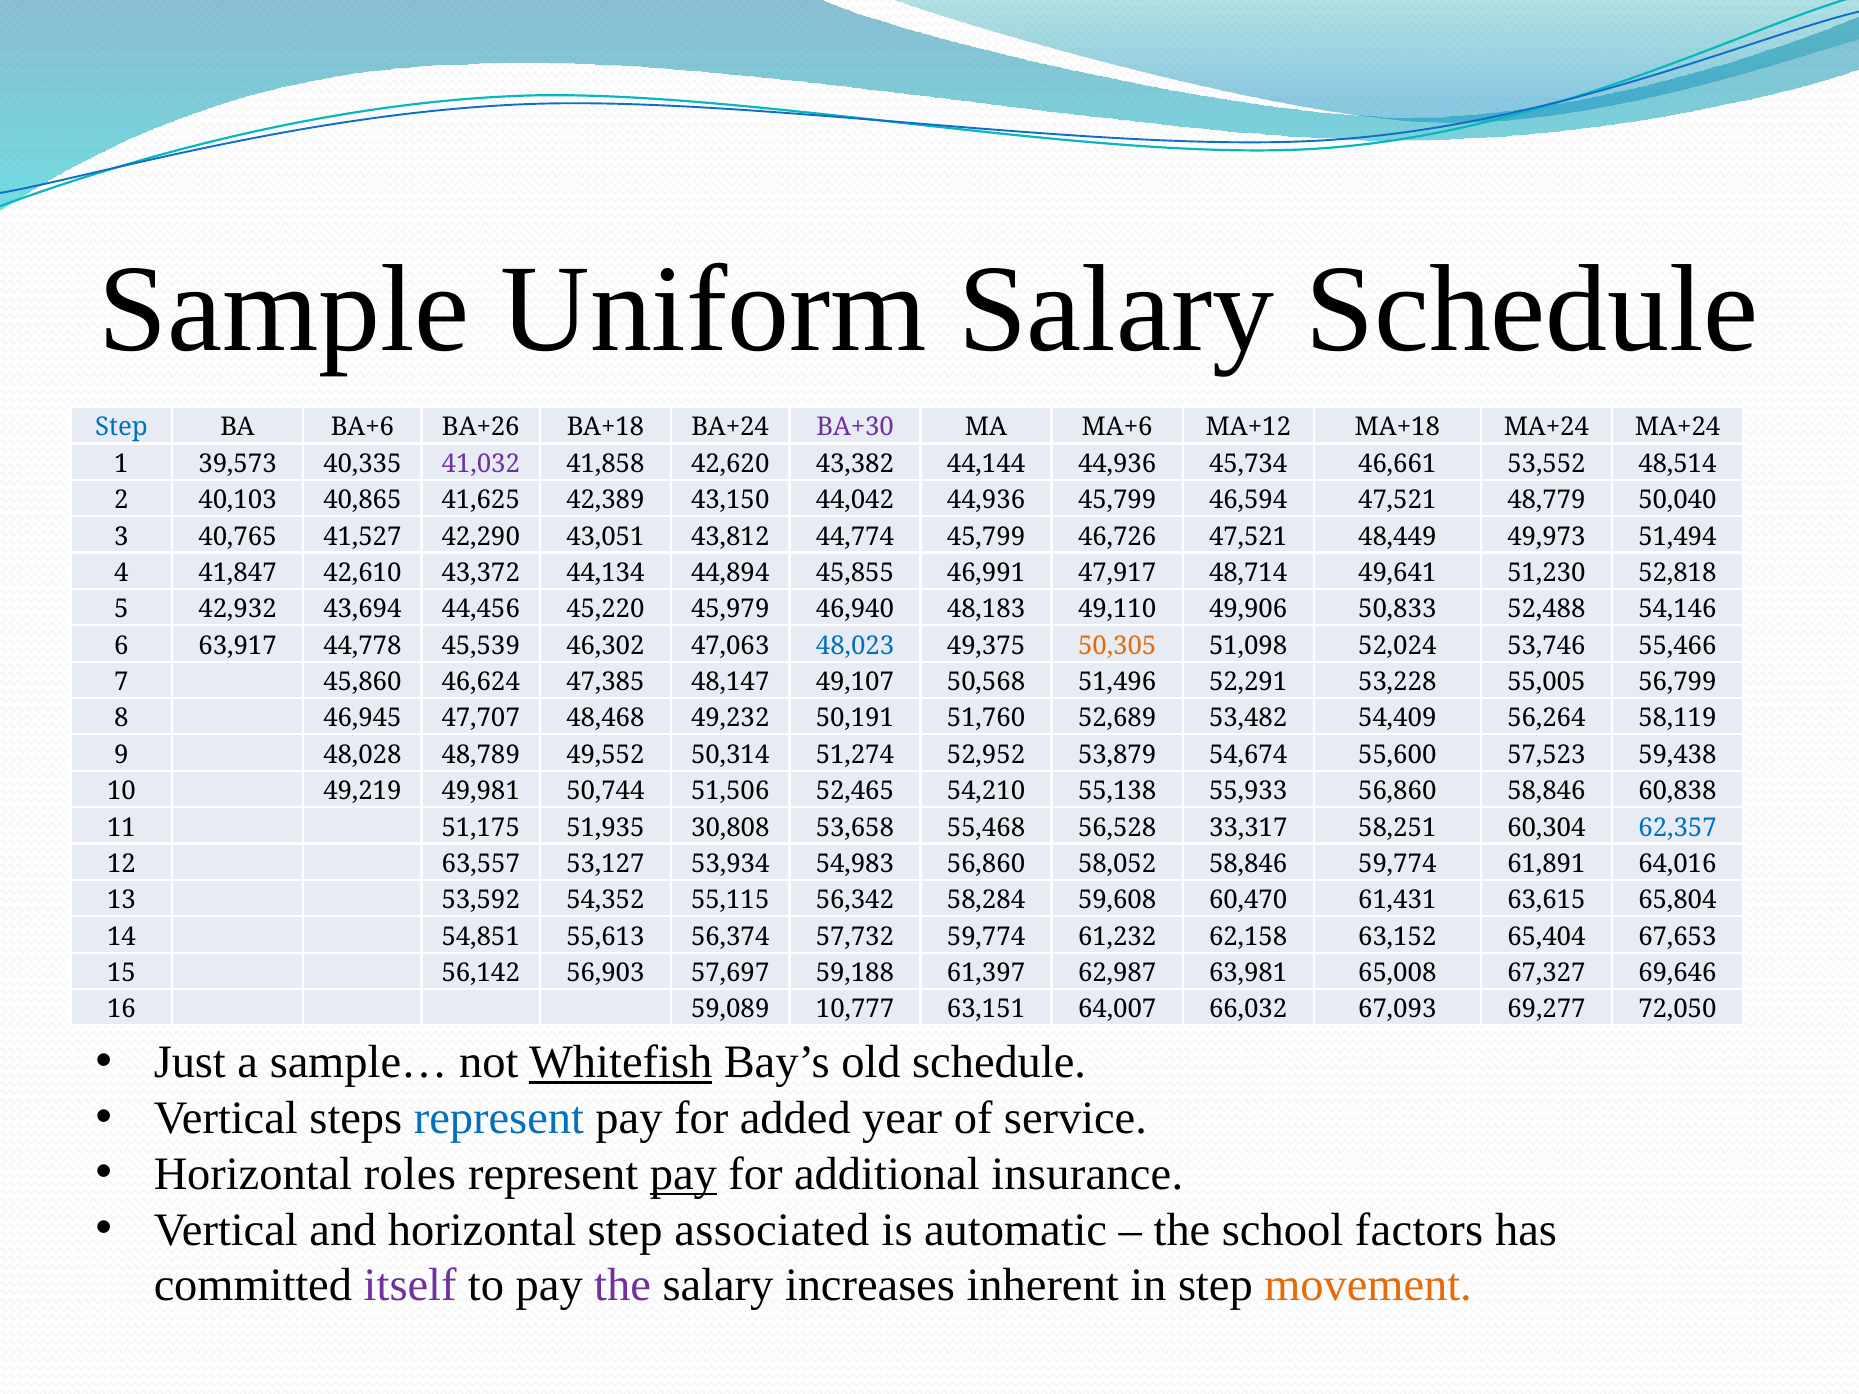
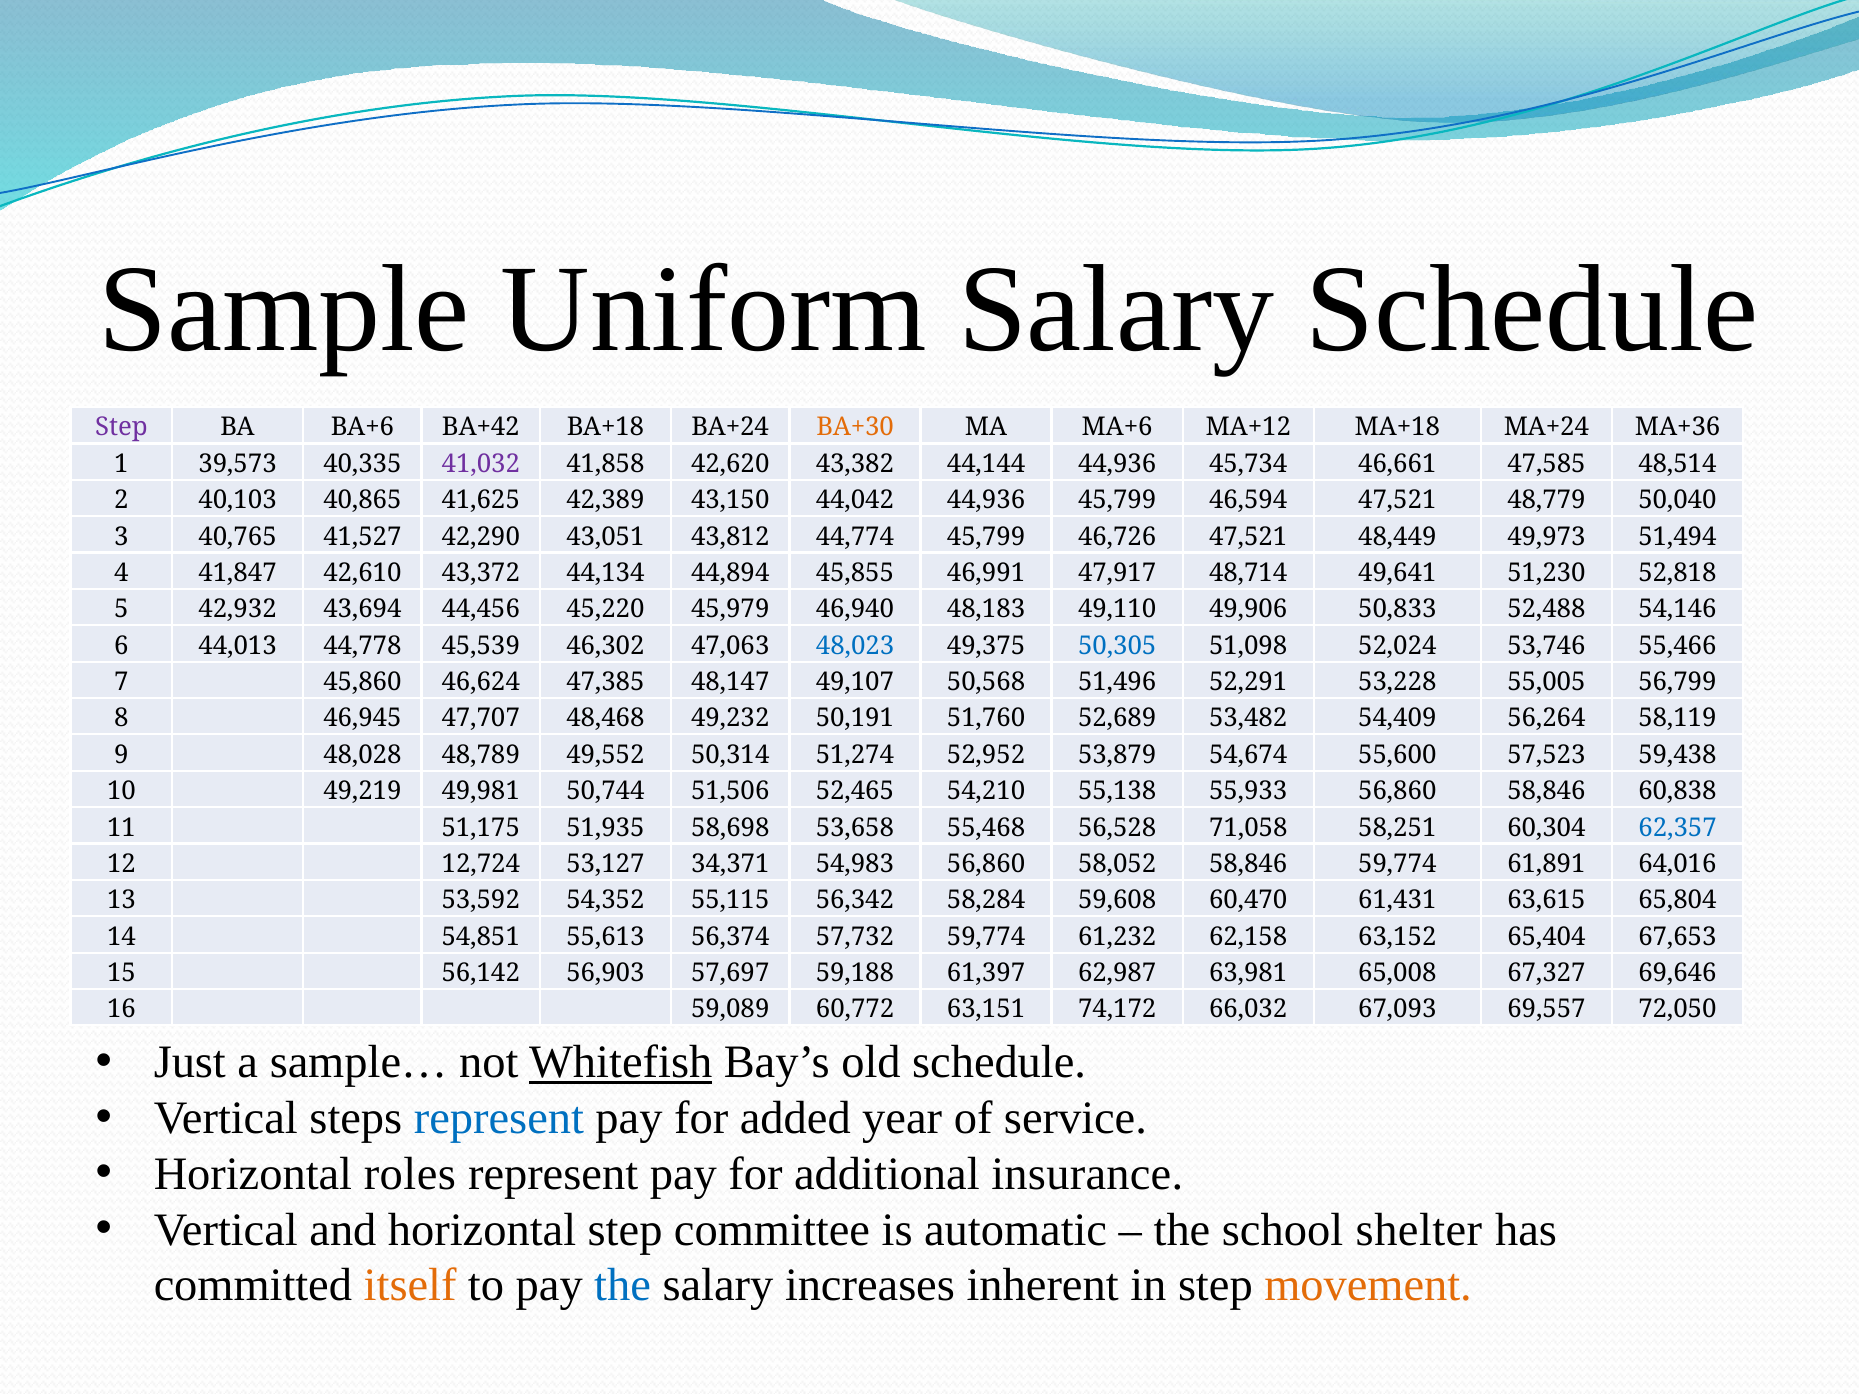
Step at (121, 428) colour: blue -> purple
BA+26: BA+26 -> BA+42
BA+30 colour: purple -> orange
MA+24 MA+24: MA+24 -> MA+36
53,552: 53,552 -> 47,585
63,917: 63,917 -> 44,013
50,305 colour: orange -> blue
30,808: 30,808 -> 58,698
33,317: 33,317 -> 71,058
63,557: 63,557 -> 12,724
53,934: 53,934 -> 34,371
10,777: 10,777 -> 60,772
64,007: 64,007 -> 74,172
69,277: 69,277 -> 69,557
pay at (683, 1174) underline: present -> none
associated: associated -> committee
factors: factors -> shelter
itself colour: purple -> orange
the at (623, 1286) colour: purple -> blue
